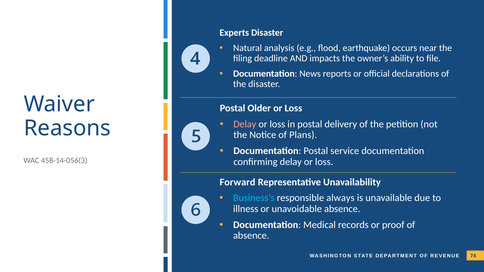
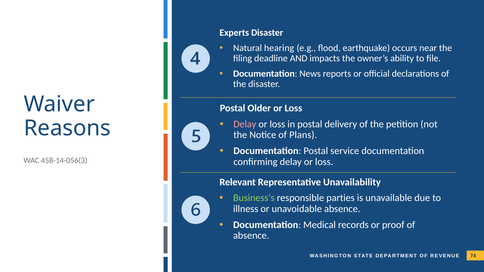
analysis: analysis -> hearing
Forward: Forward -> Relevant
Business's colour: light blue -> light green
always: always -> parties
